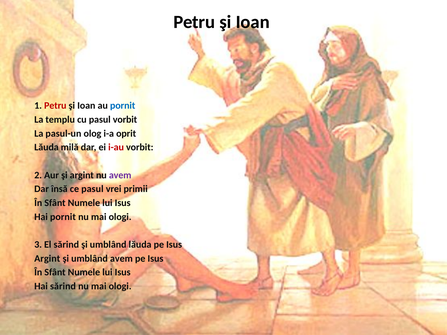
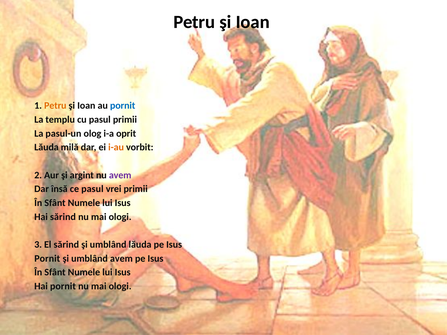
Petru at (55, 106) colour: red -> orange
pasul vorbit: vorbit -> primii
i-au colour: red -> orange
Hai pornit: pornit -> sărind
Argint at (47, 259): Argint -> Pornit
Hai sărind: sărind -> pornit
